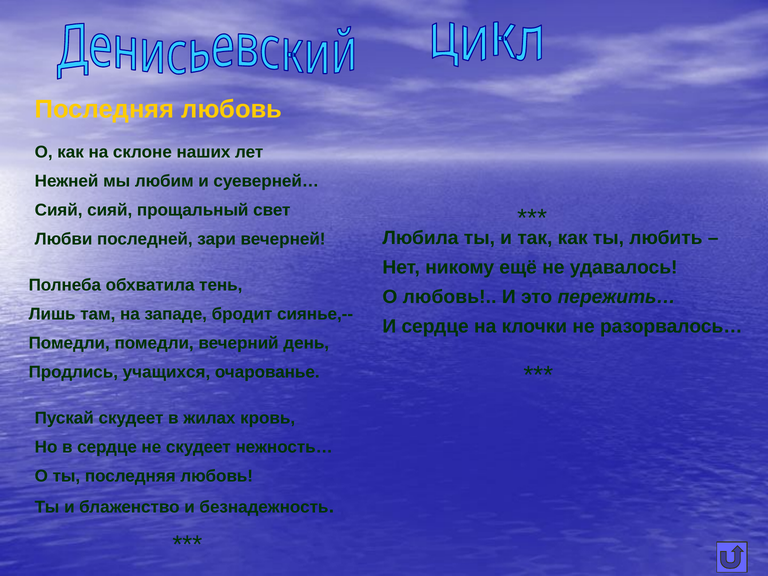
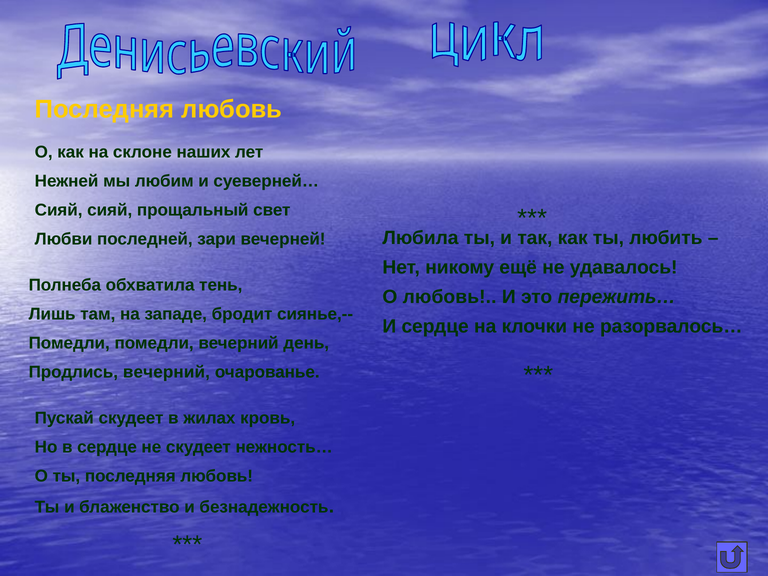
Продлись учащихся: учащихся -> вечерний
